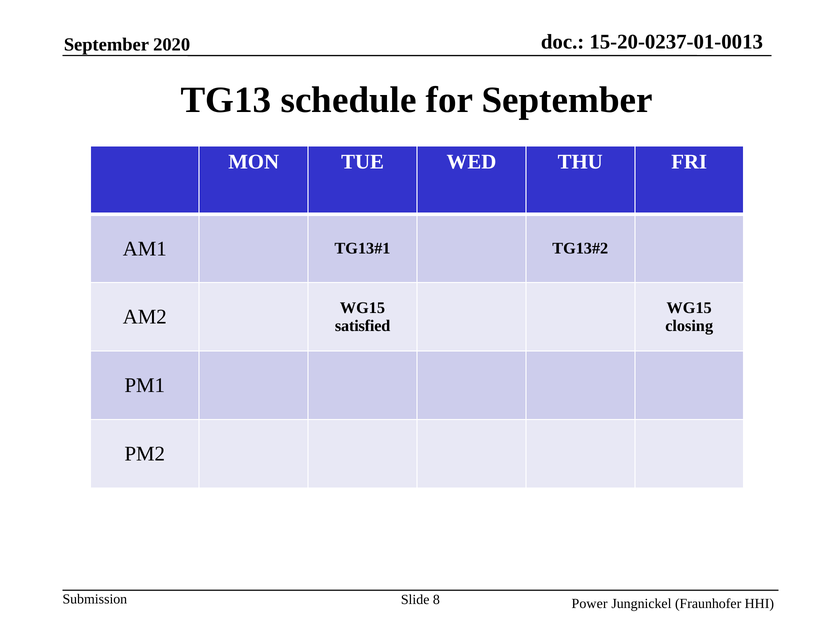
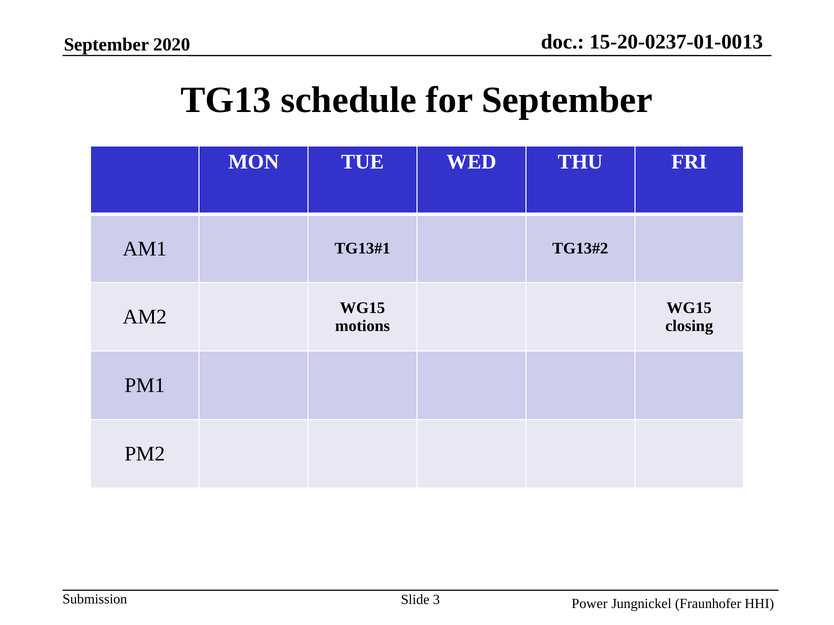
satisfied: satisfied -> motions
8: 8 -> 3
